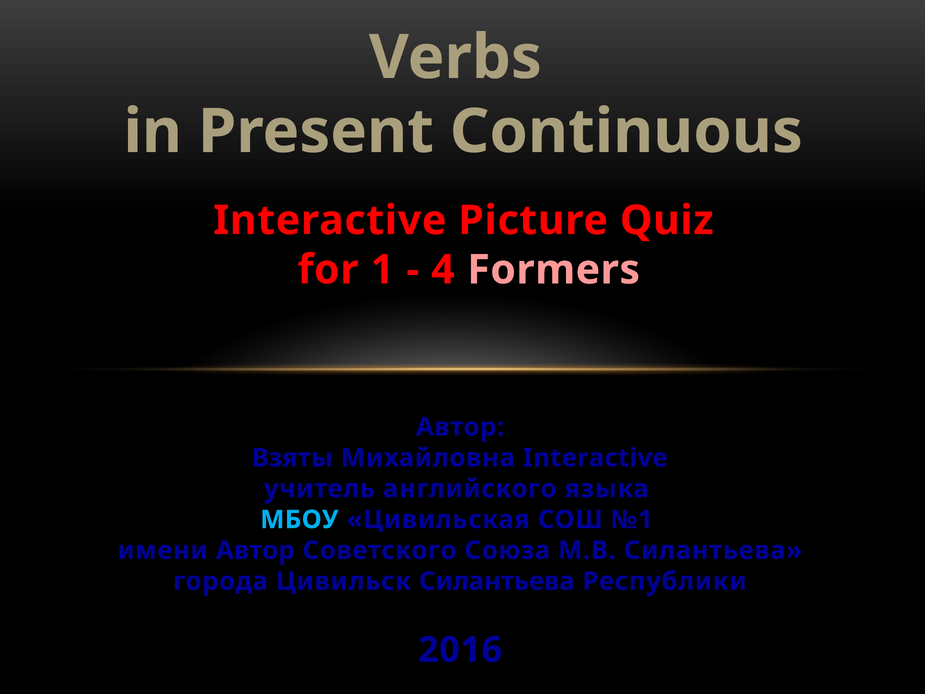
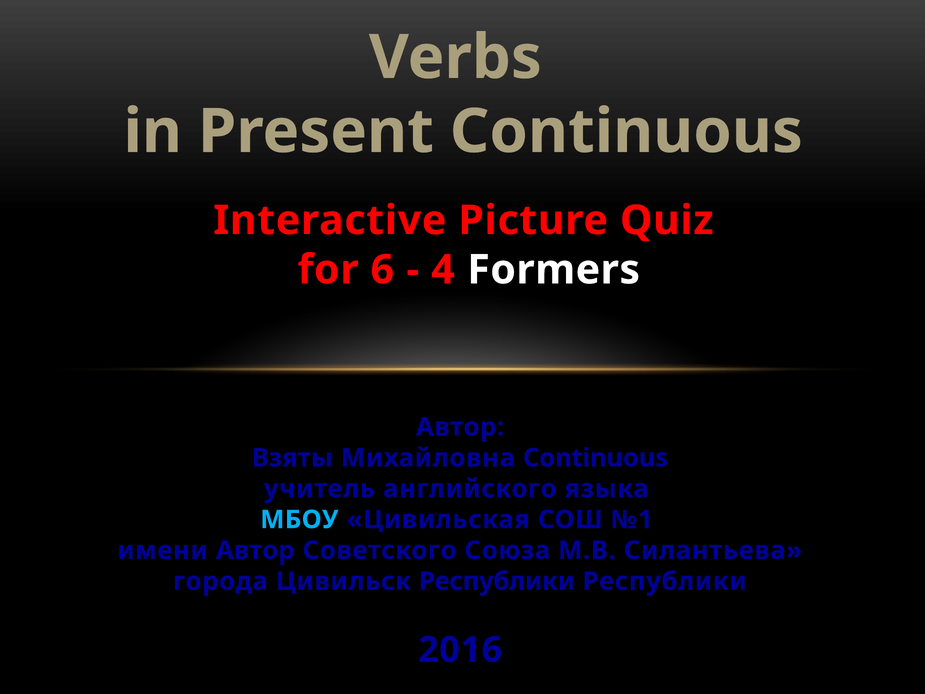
1: 1 -> 6
Formers colour: pink -> white
Михайловна Interactive: Interactive -> Continuous
Цивильск Силантьева: Силантьева -> Республики
